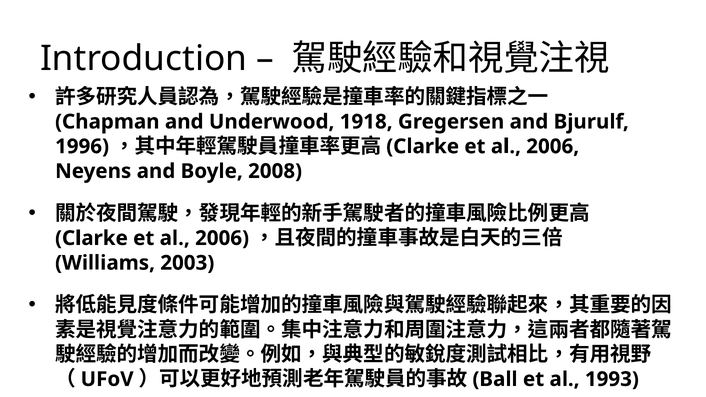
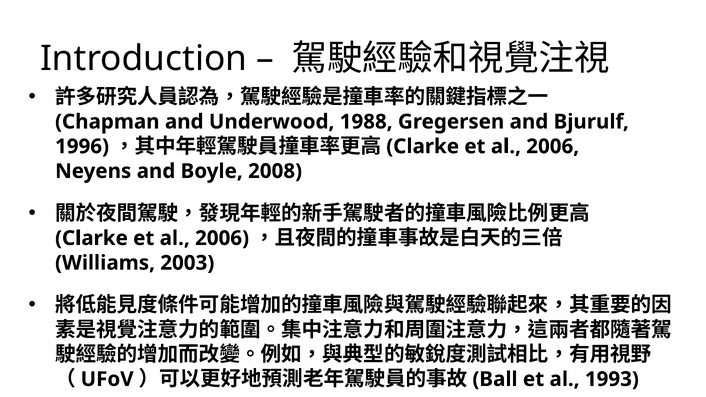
1918: 1918 -> 1988
